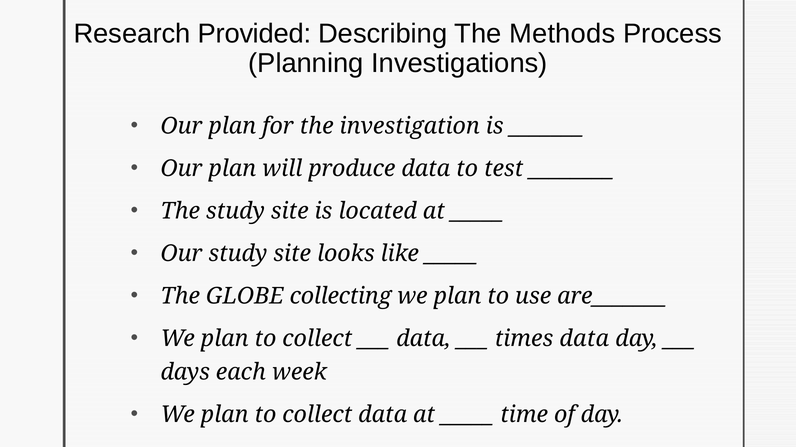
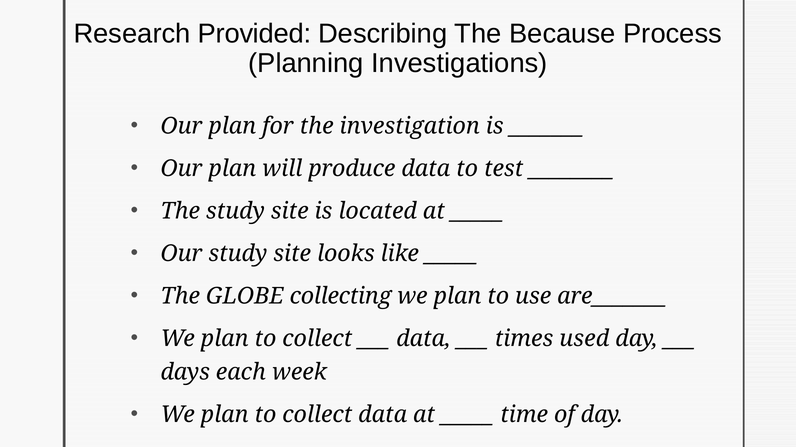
Methods: Methods -> Because
times data: data -> used
